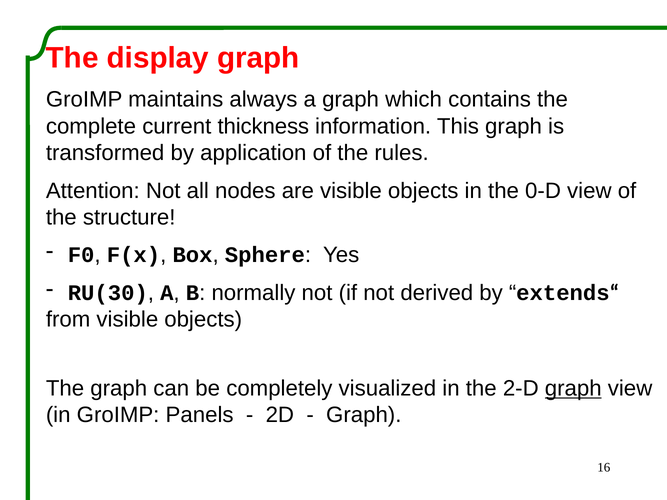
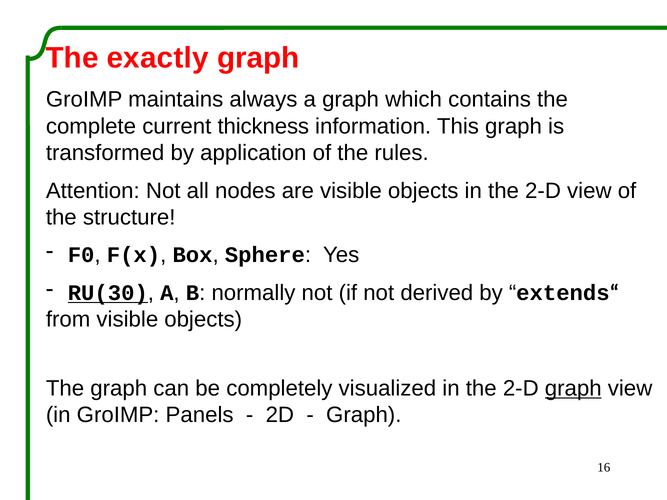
display: display -> exactly
objects in the 0-D: 0-D -> 2-D
RU(30 underline: none -> present
